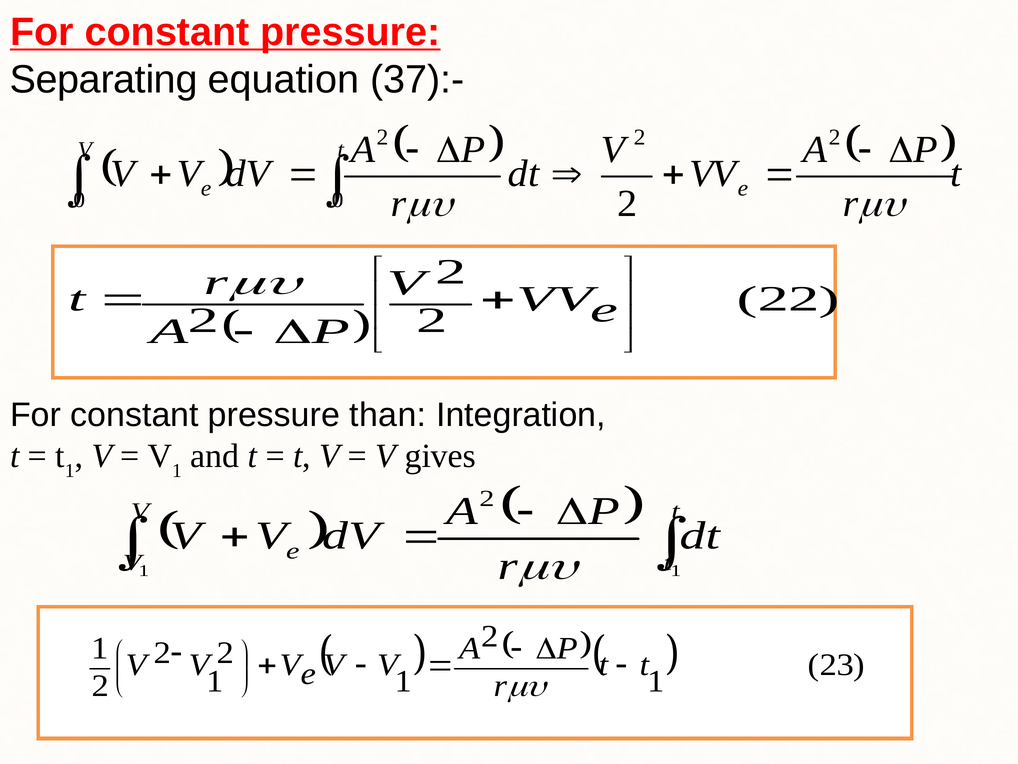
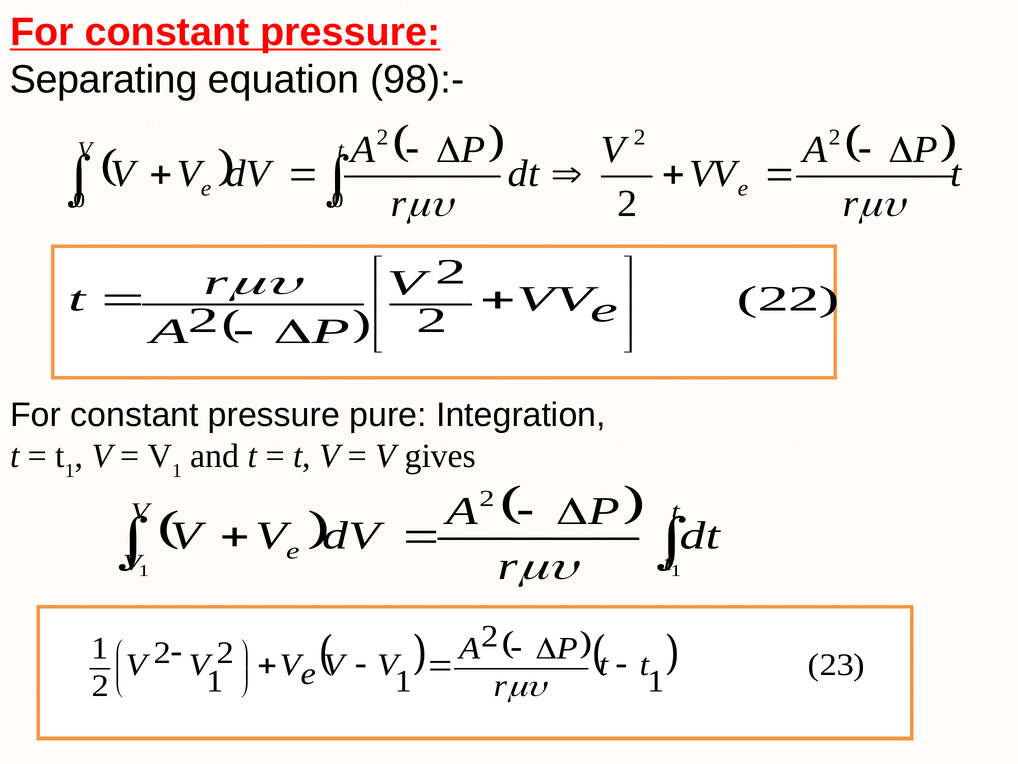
37):-: 37):- -> 98):-
than: than -> pure
